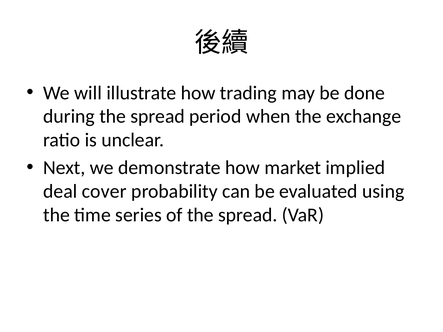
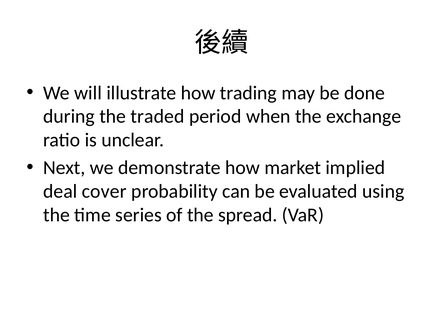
during the spread: spread -> traded
